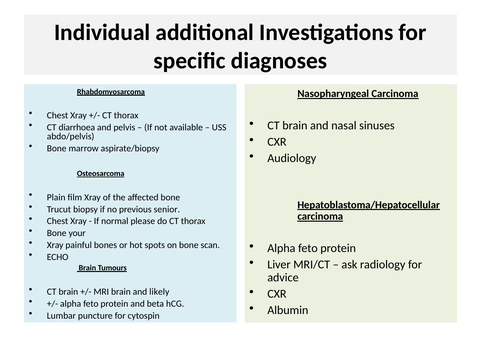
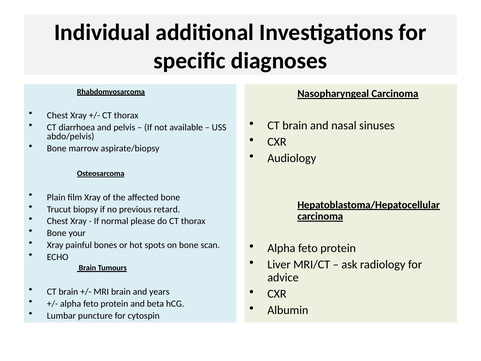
senior: senior -> retard
likely: likely -> years
